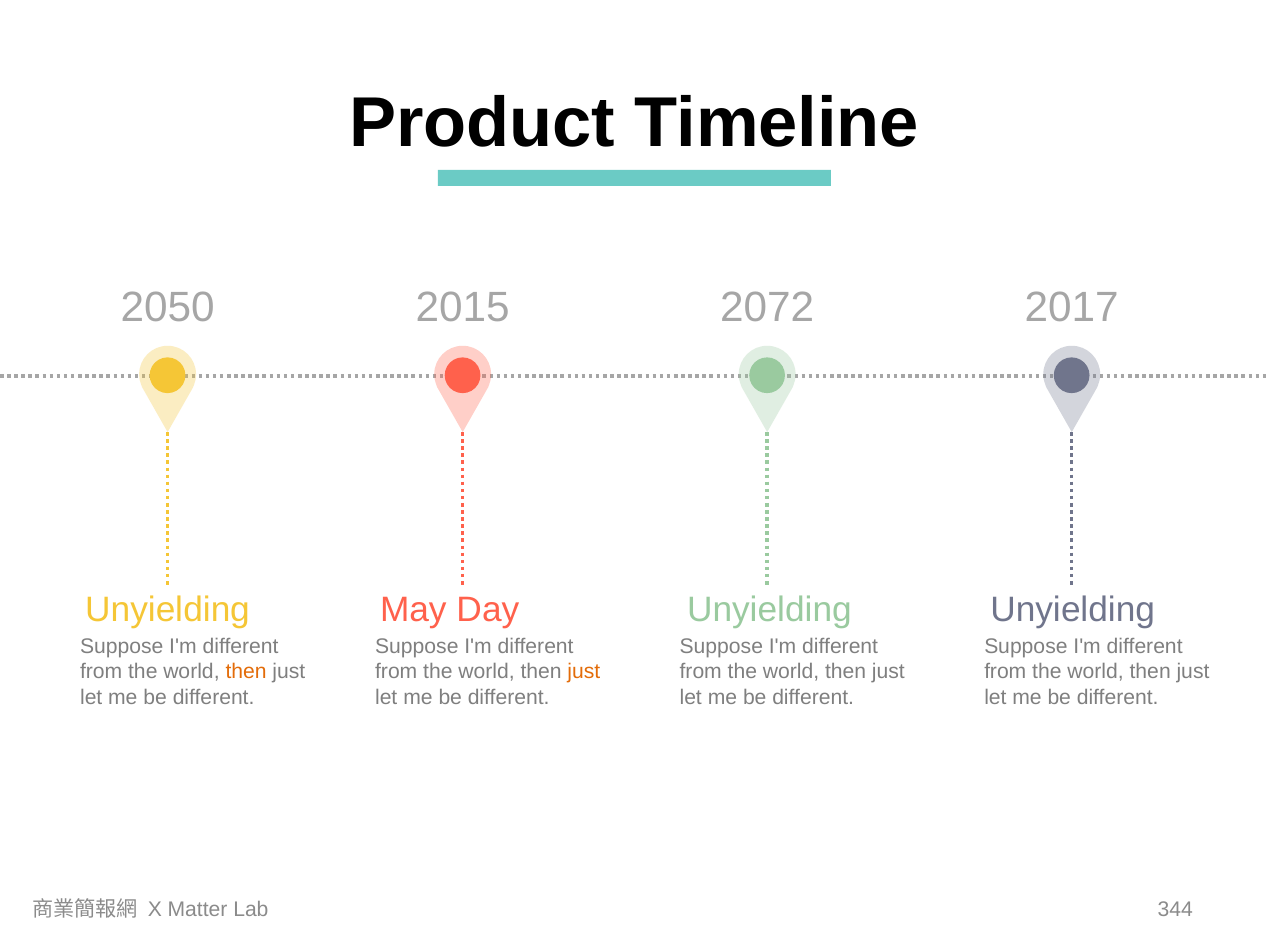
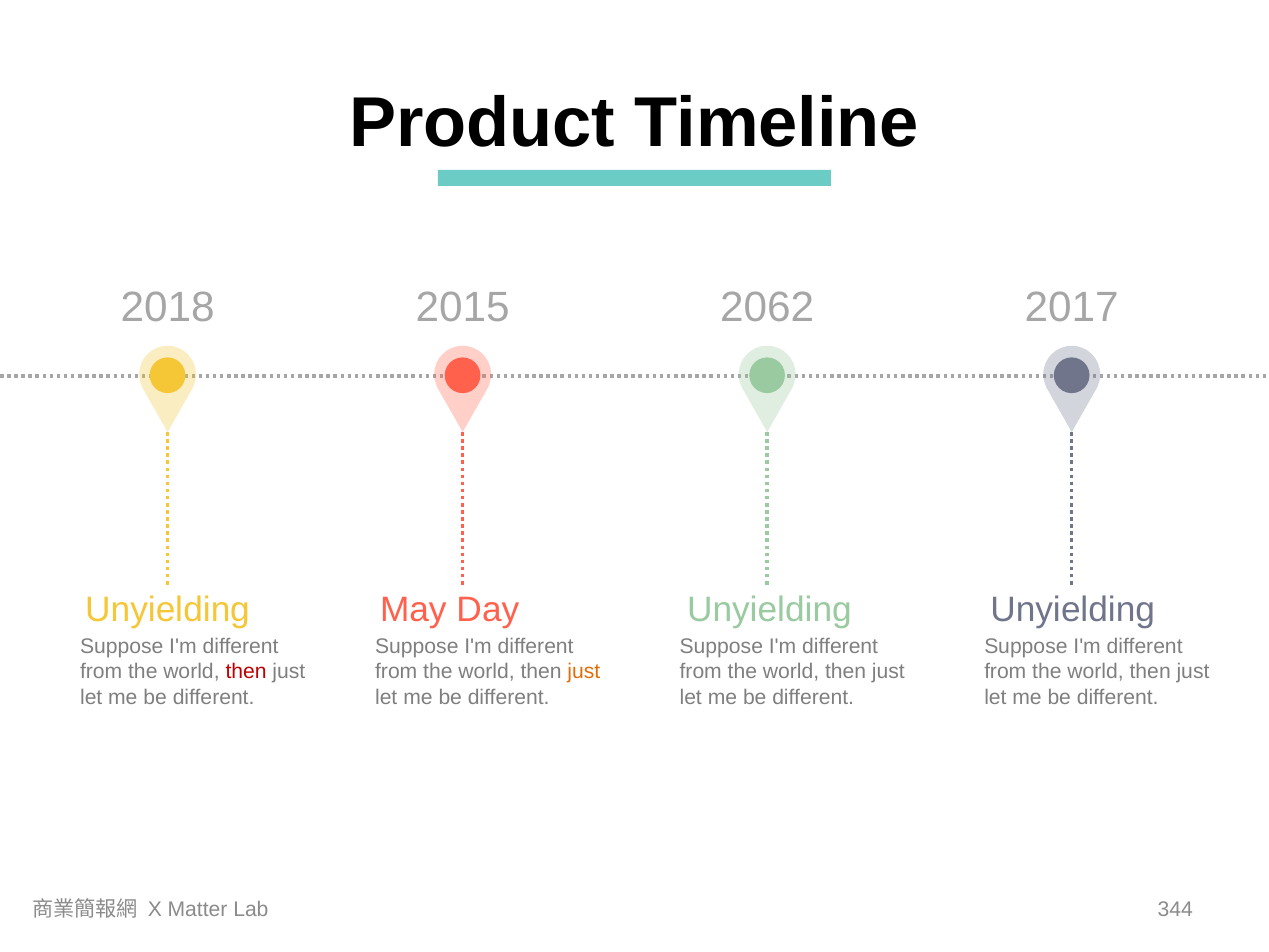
2050: 2050 -> 2018
2072: 2072 -> 2062
then at (246, 671) colour: orange -> red
